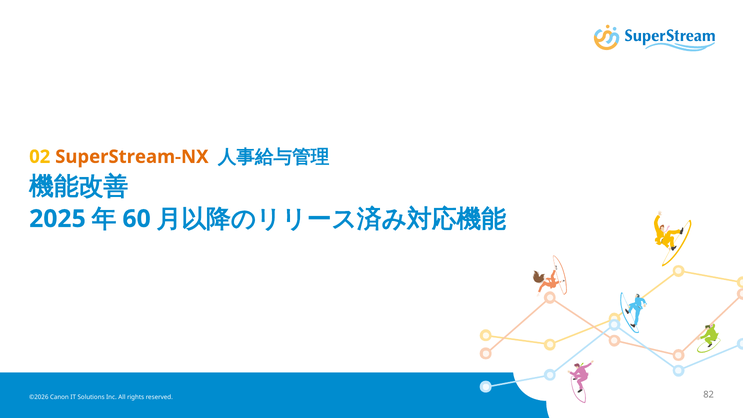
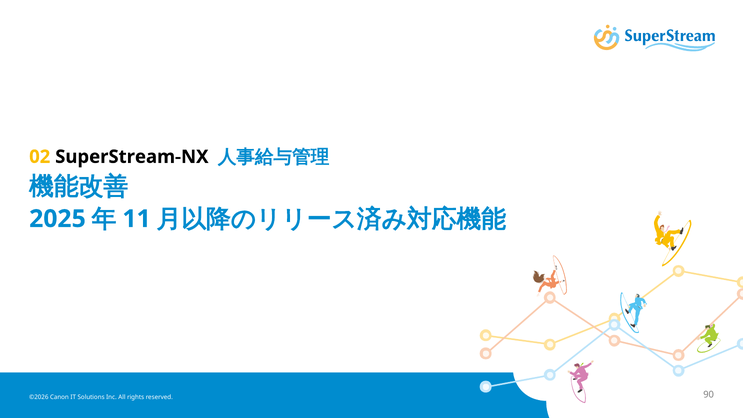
SuperStream-NX colour: orange -> black
60: 60 -> 11
82: 82 -> 90
